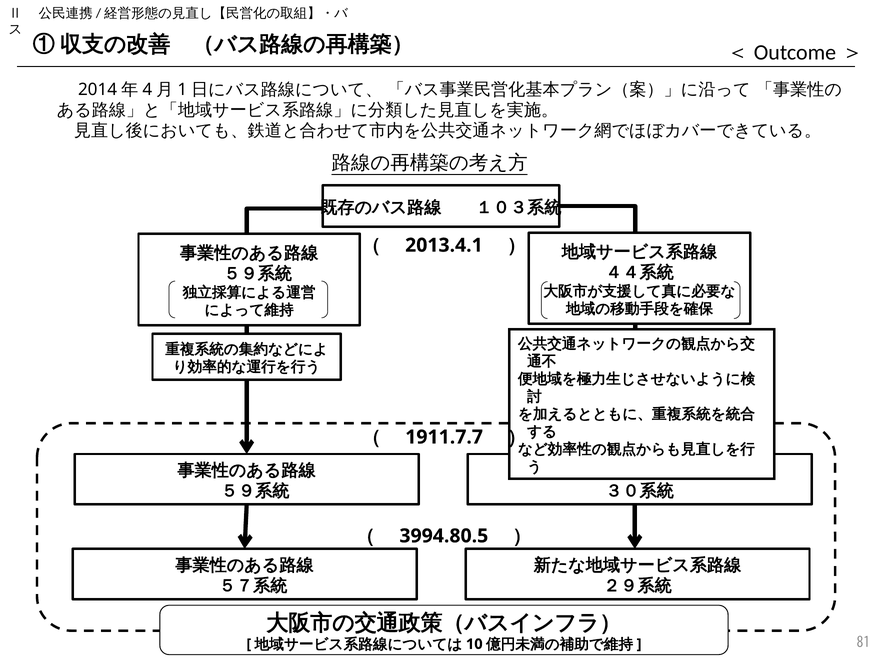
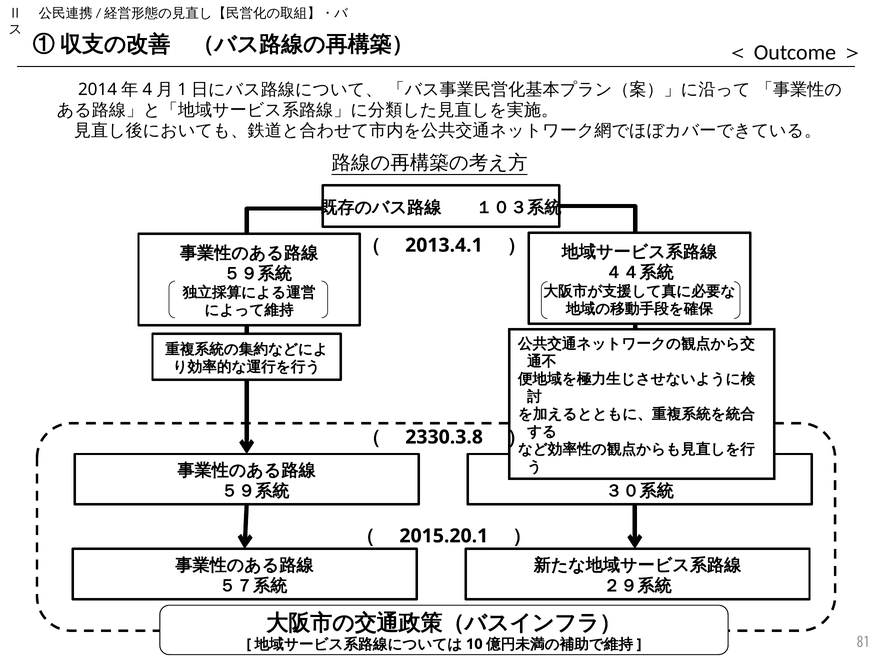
1911.7.7: 1911.7.7 -> 2330.3.8
3994.80.5: 3994.80.5 -> 2015.20.1
